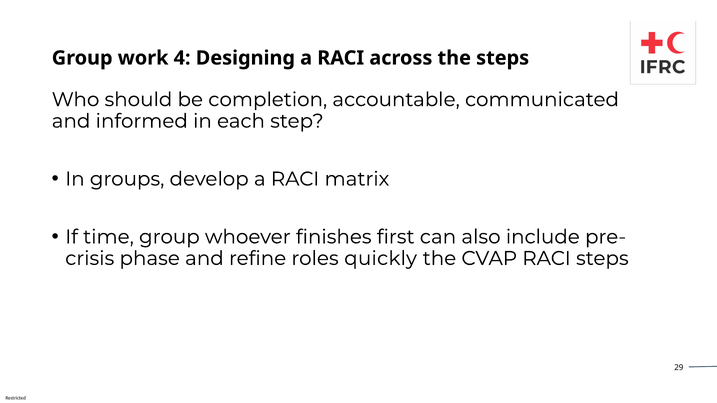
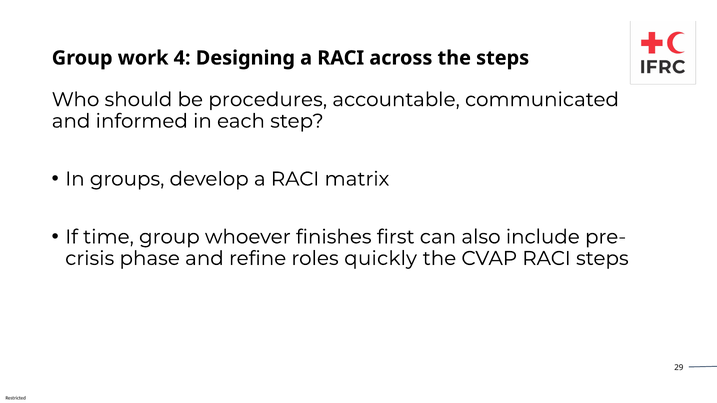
completion: completion -> procedures
